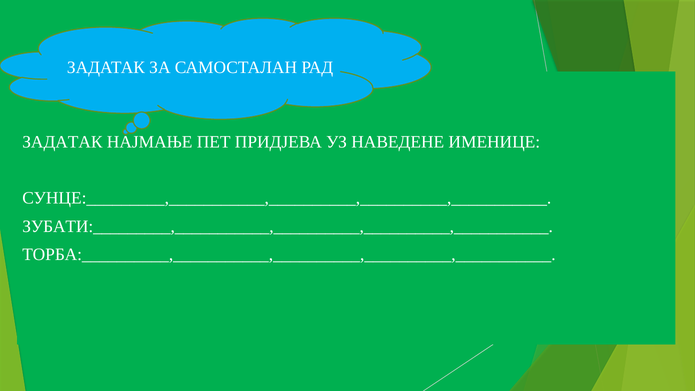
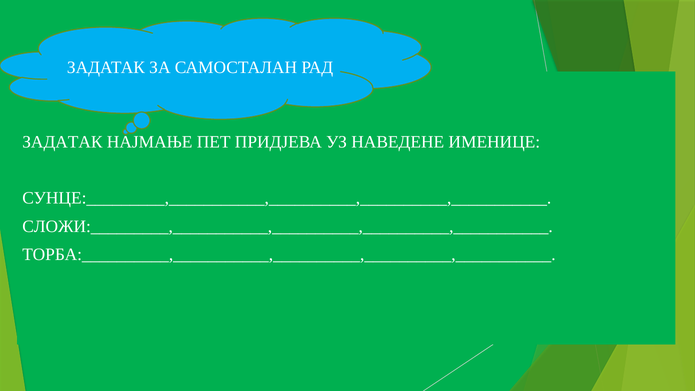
ЗУБАТИ:_________,___________,__________,__________,___________: ЗУБАТИ:_________,___________,__________,__________,___________ -> СЛОЖИ:_________,___________,__________,__________,___________
